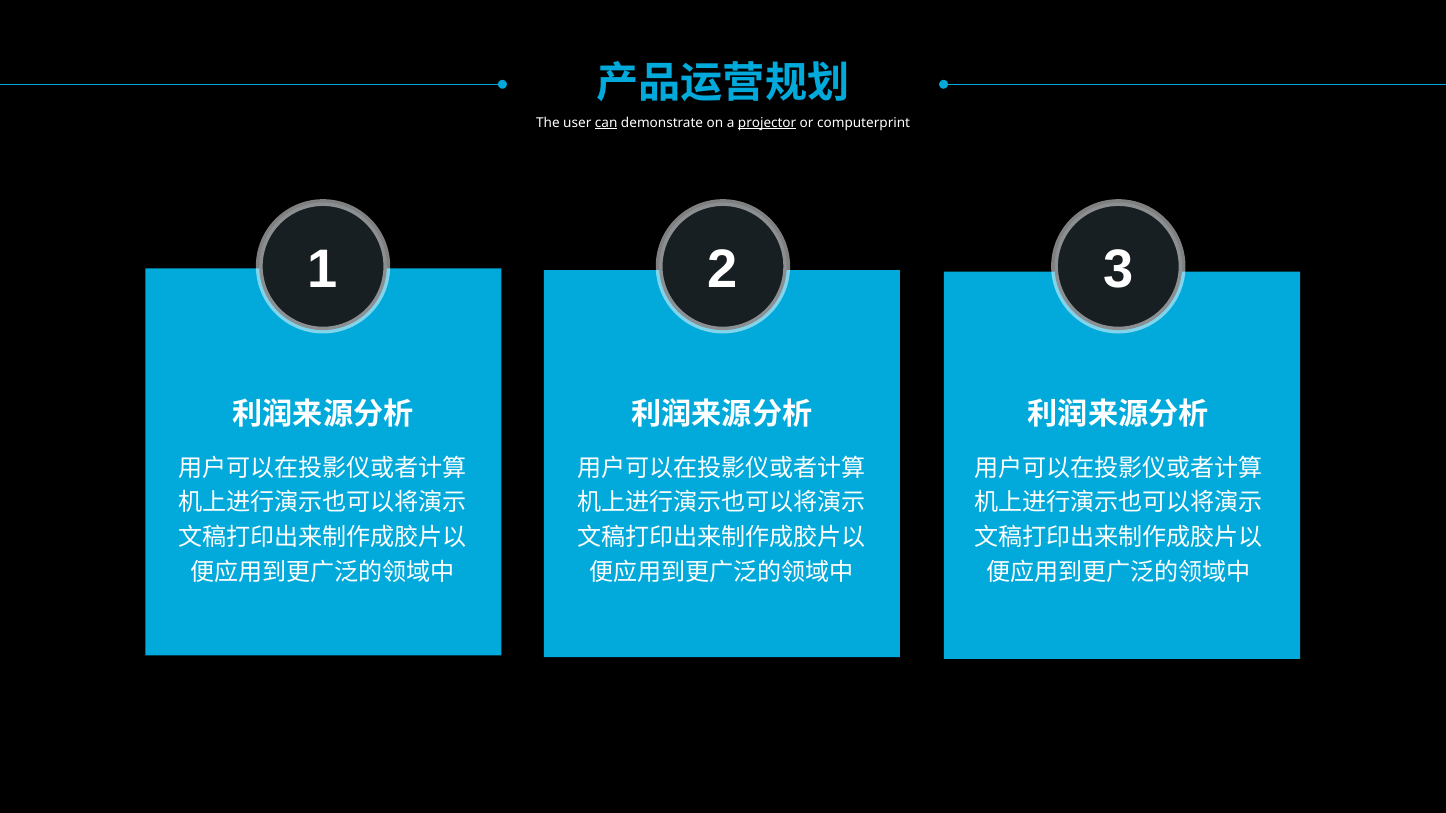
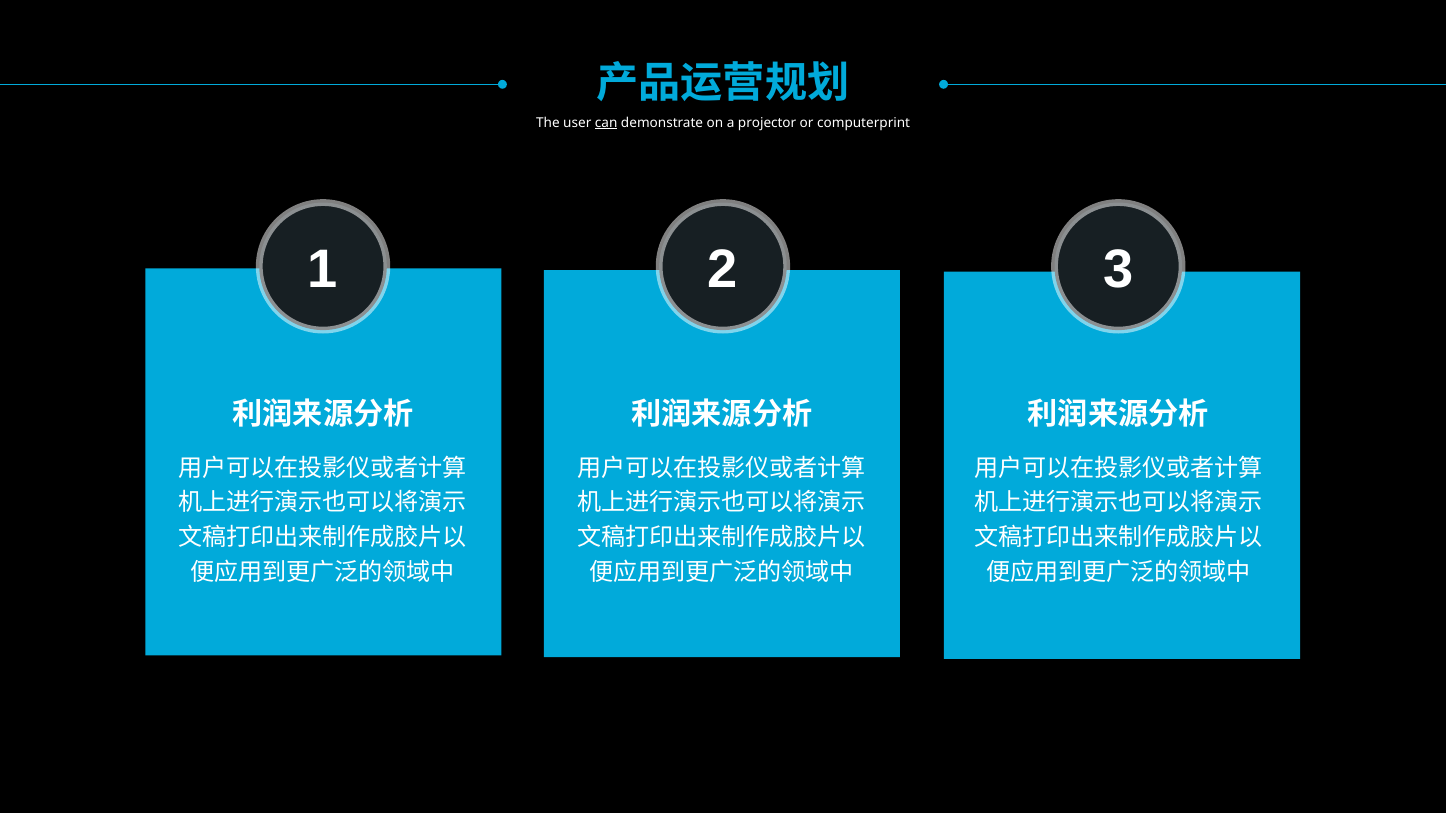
projector underline: present -> none
